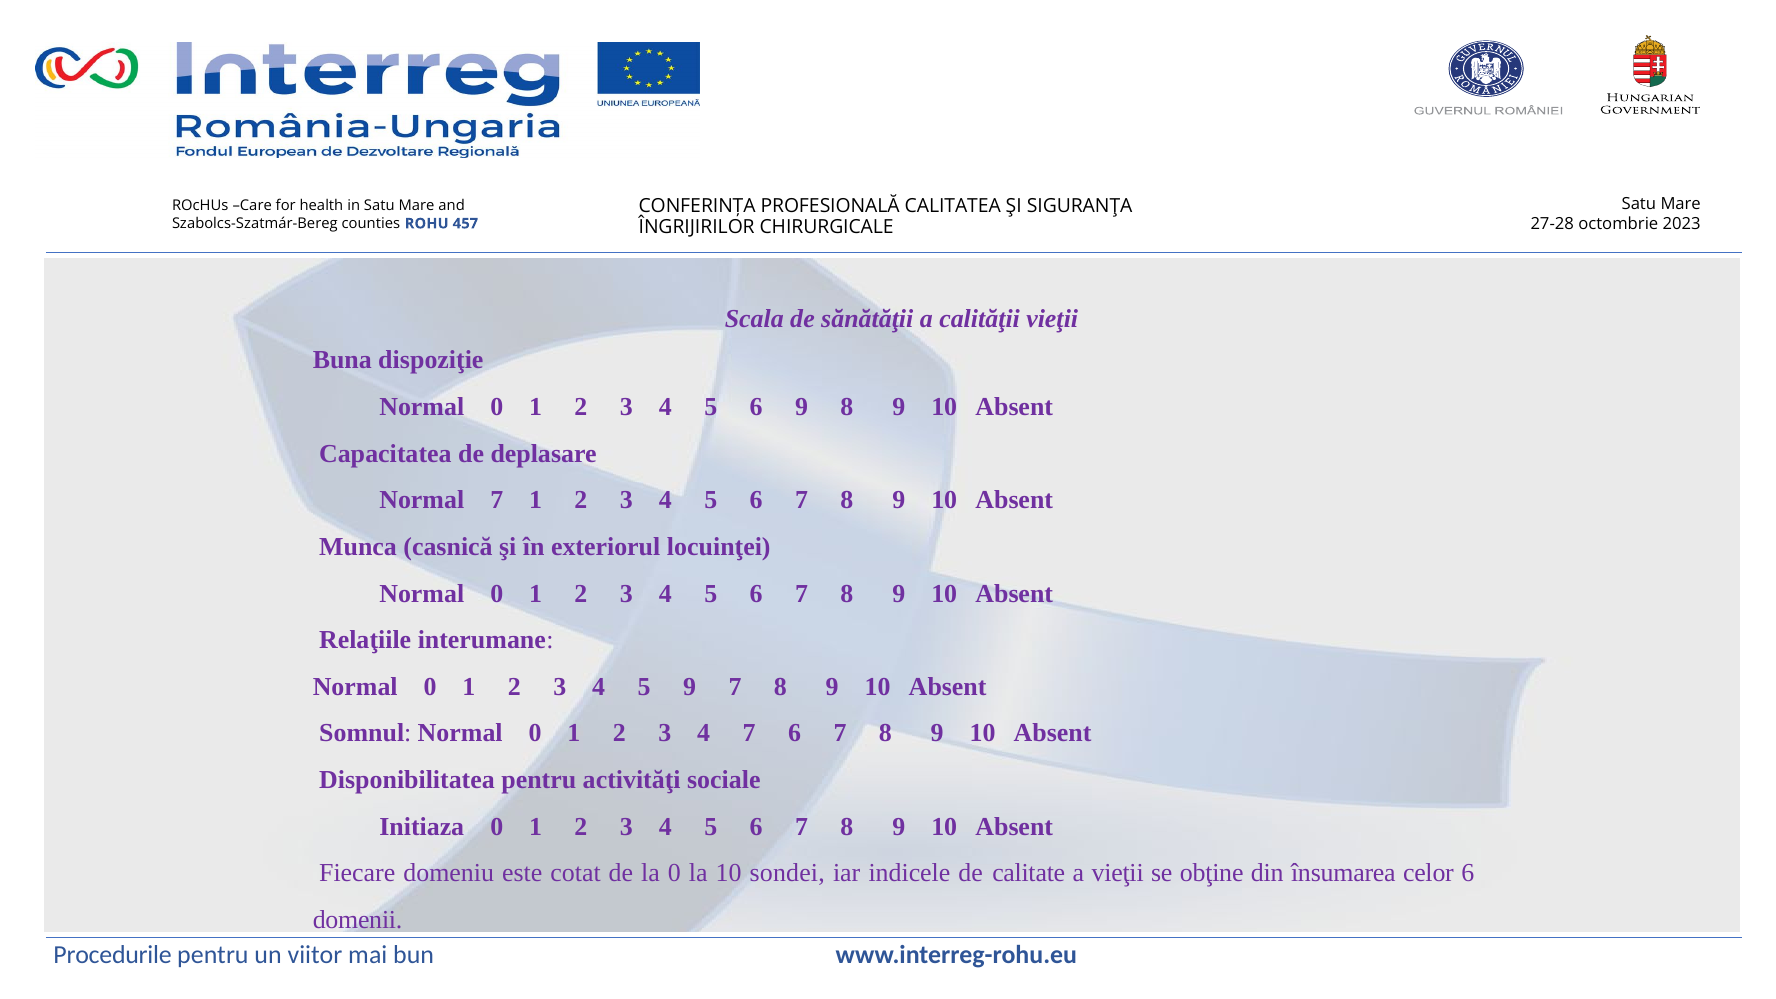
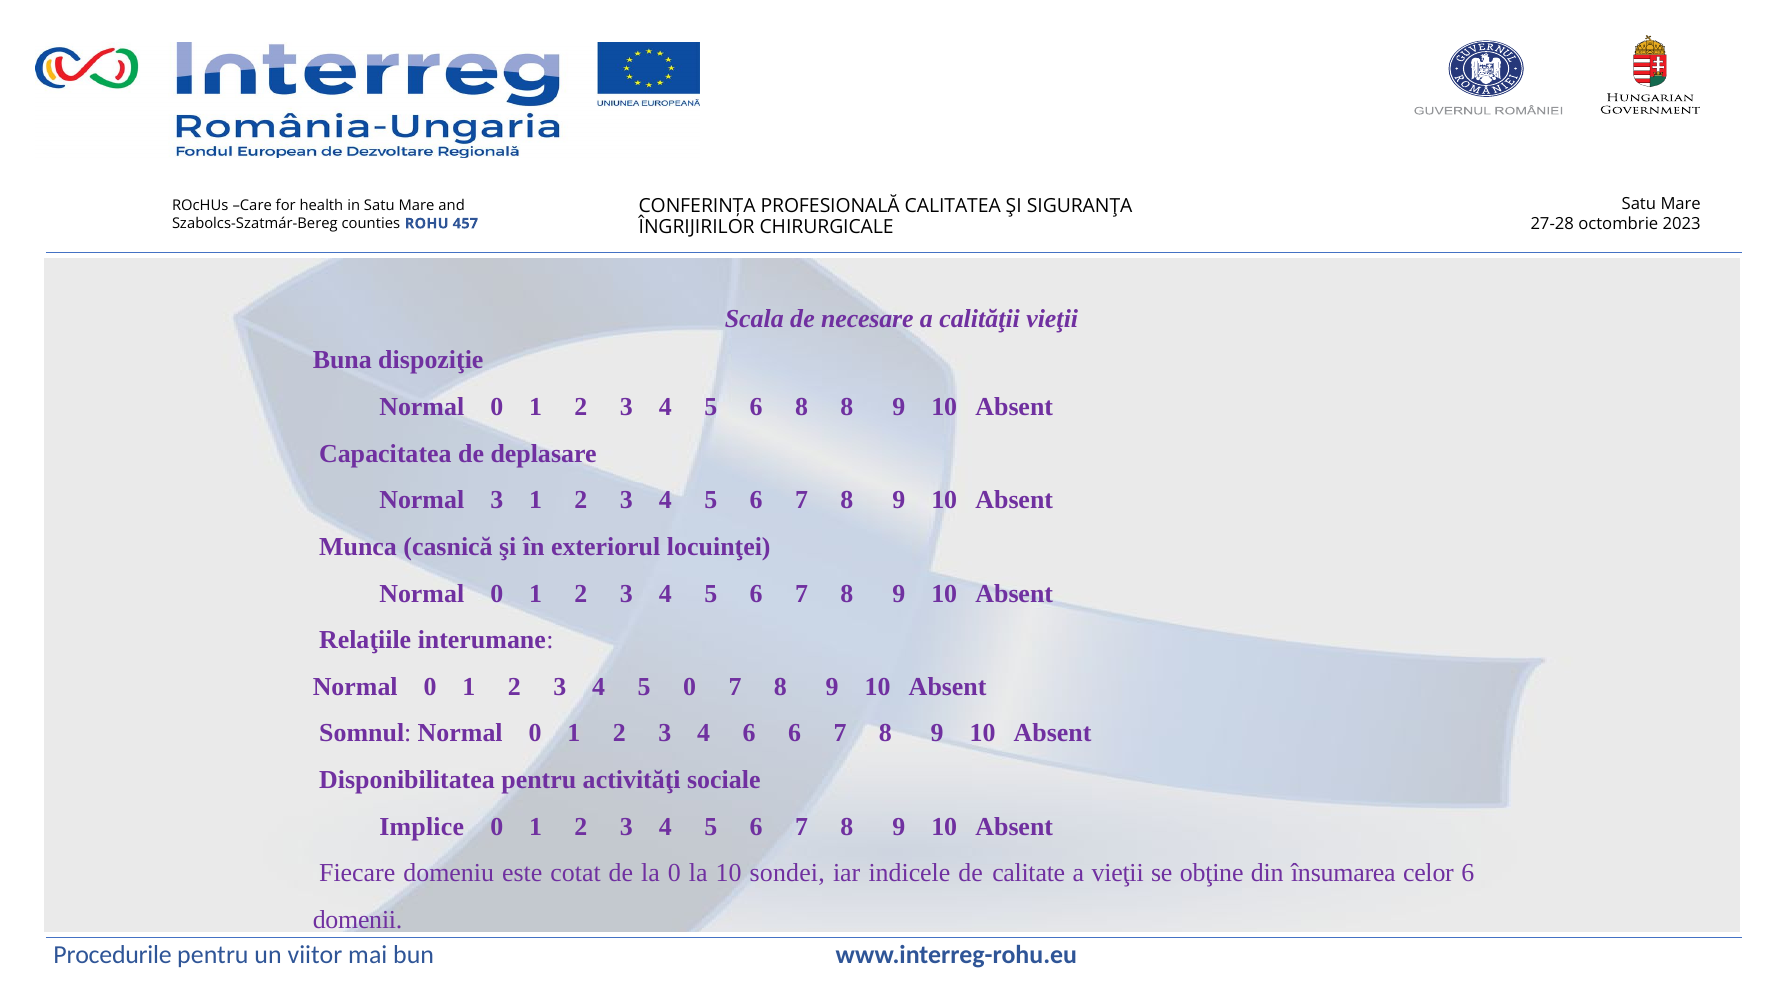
sănătăţii: sănătăţii -> necesare
6 9: 9 -> 8
Normal 7: 7 -> 3
5 9: 9 -> 0
4 7: 7 -> 6
Initiaza: Initiaza -> Implice
